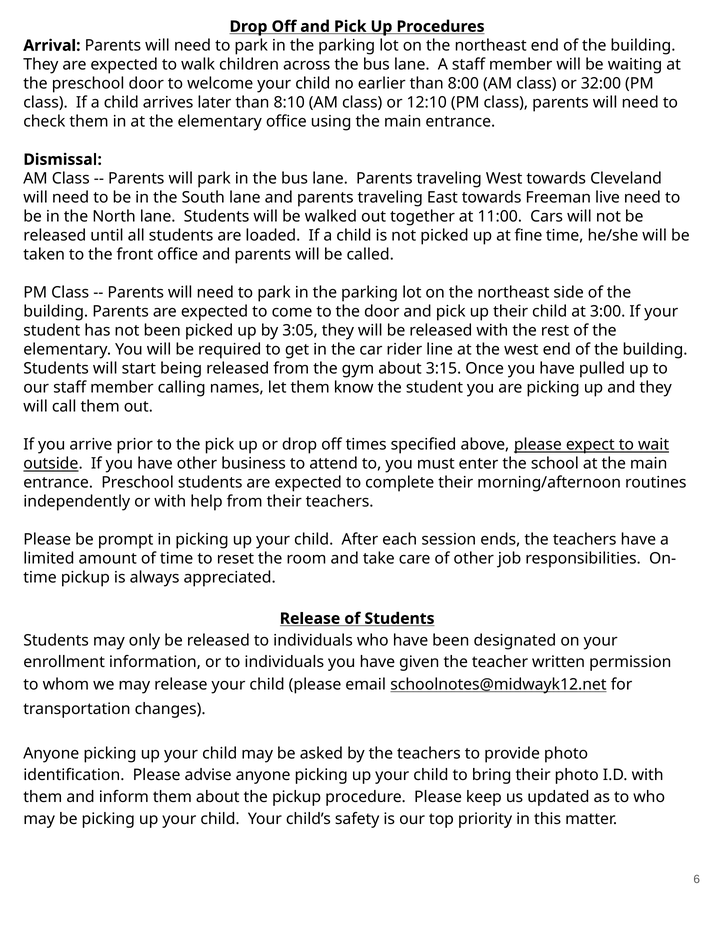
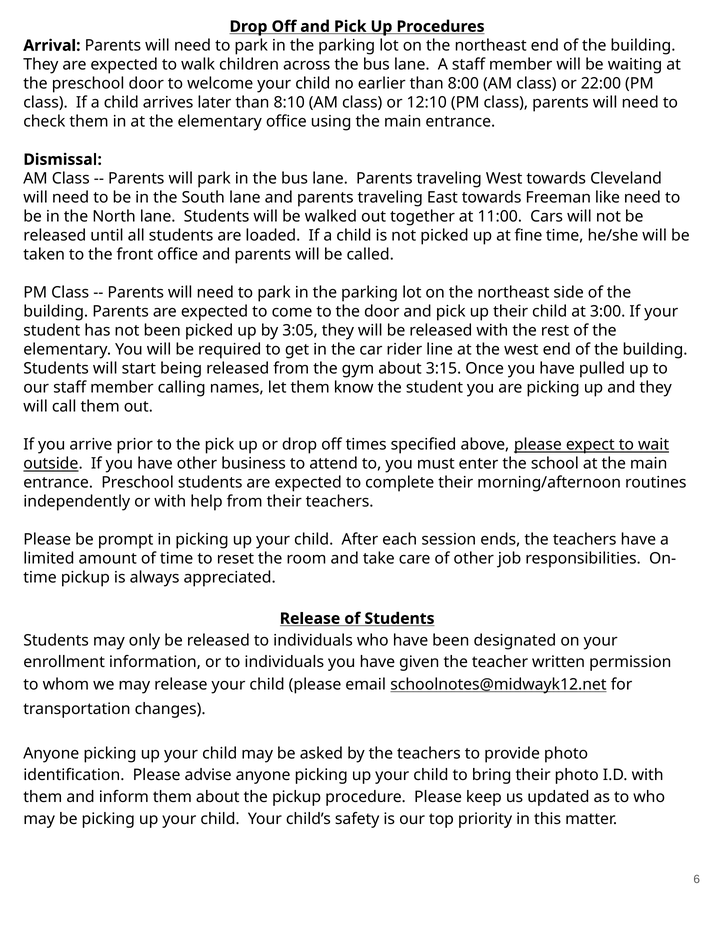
32:00: 32:00 -> 22:00
live: live -> like
